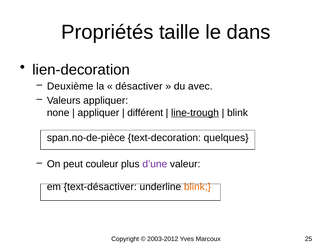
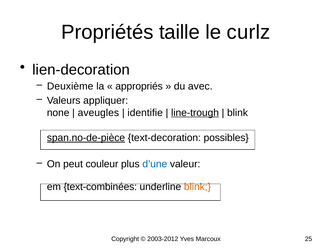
dans: dans -> curlz
désactiver: désactiver -> appropriés
appliquer at (98, 113): appliquer -> aveugles
différent: différent -> identifie
span.no-de-pièce underline: none -> present
quelques: quelques -> possibles
d’une colour: purple -> blue
text-désactiver: text-désactiver -> text-combinées
